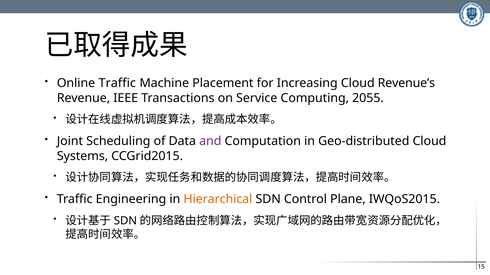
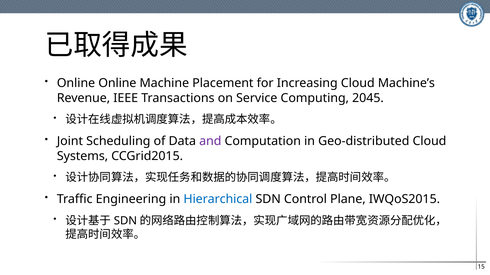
Online Traffic: Traffic -> Online
Revenue’s: Revenue’s -> Machine’s
2055: 2055 -> 2045
Hierarchical colour: orange -> blue
